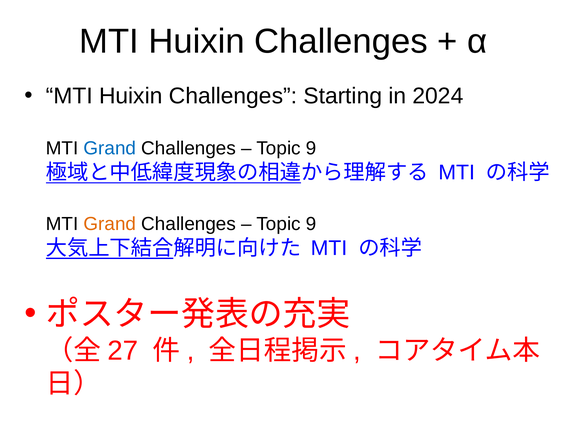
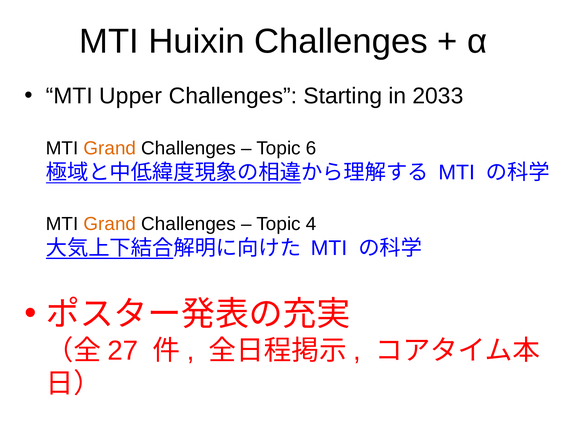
Huixin at (131, 96): Huixin -> Upper
2024: 2024 -> 2033
Grand at (110, 148) colour: blue -> orange
9 at (311, 148): 9 -> 6
9 at (311, 224): 9 -> 4
